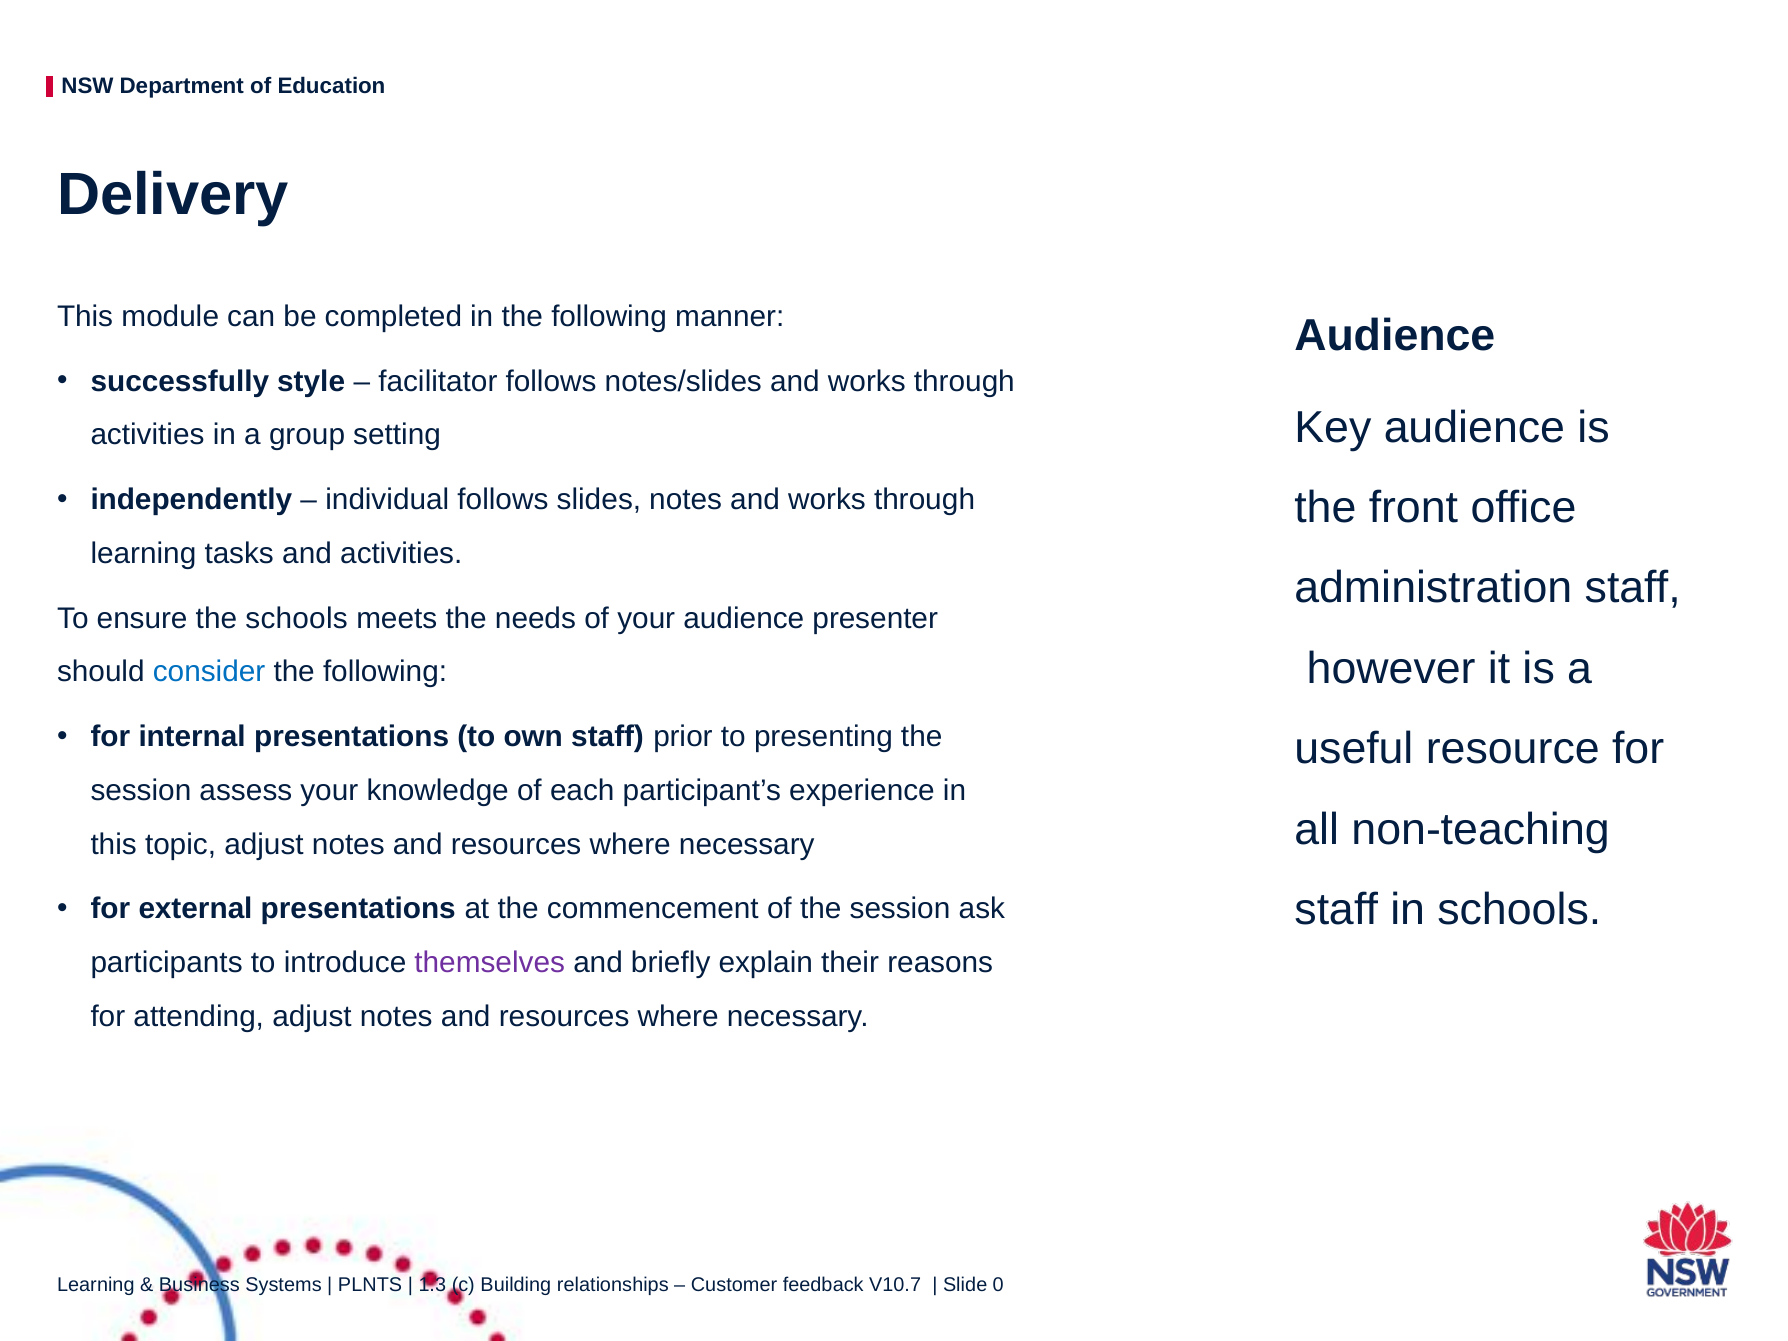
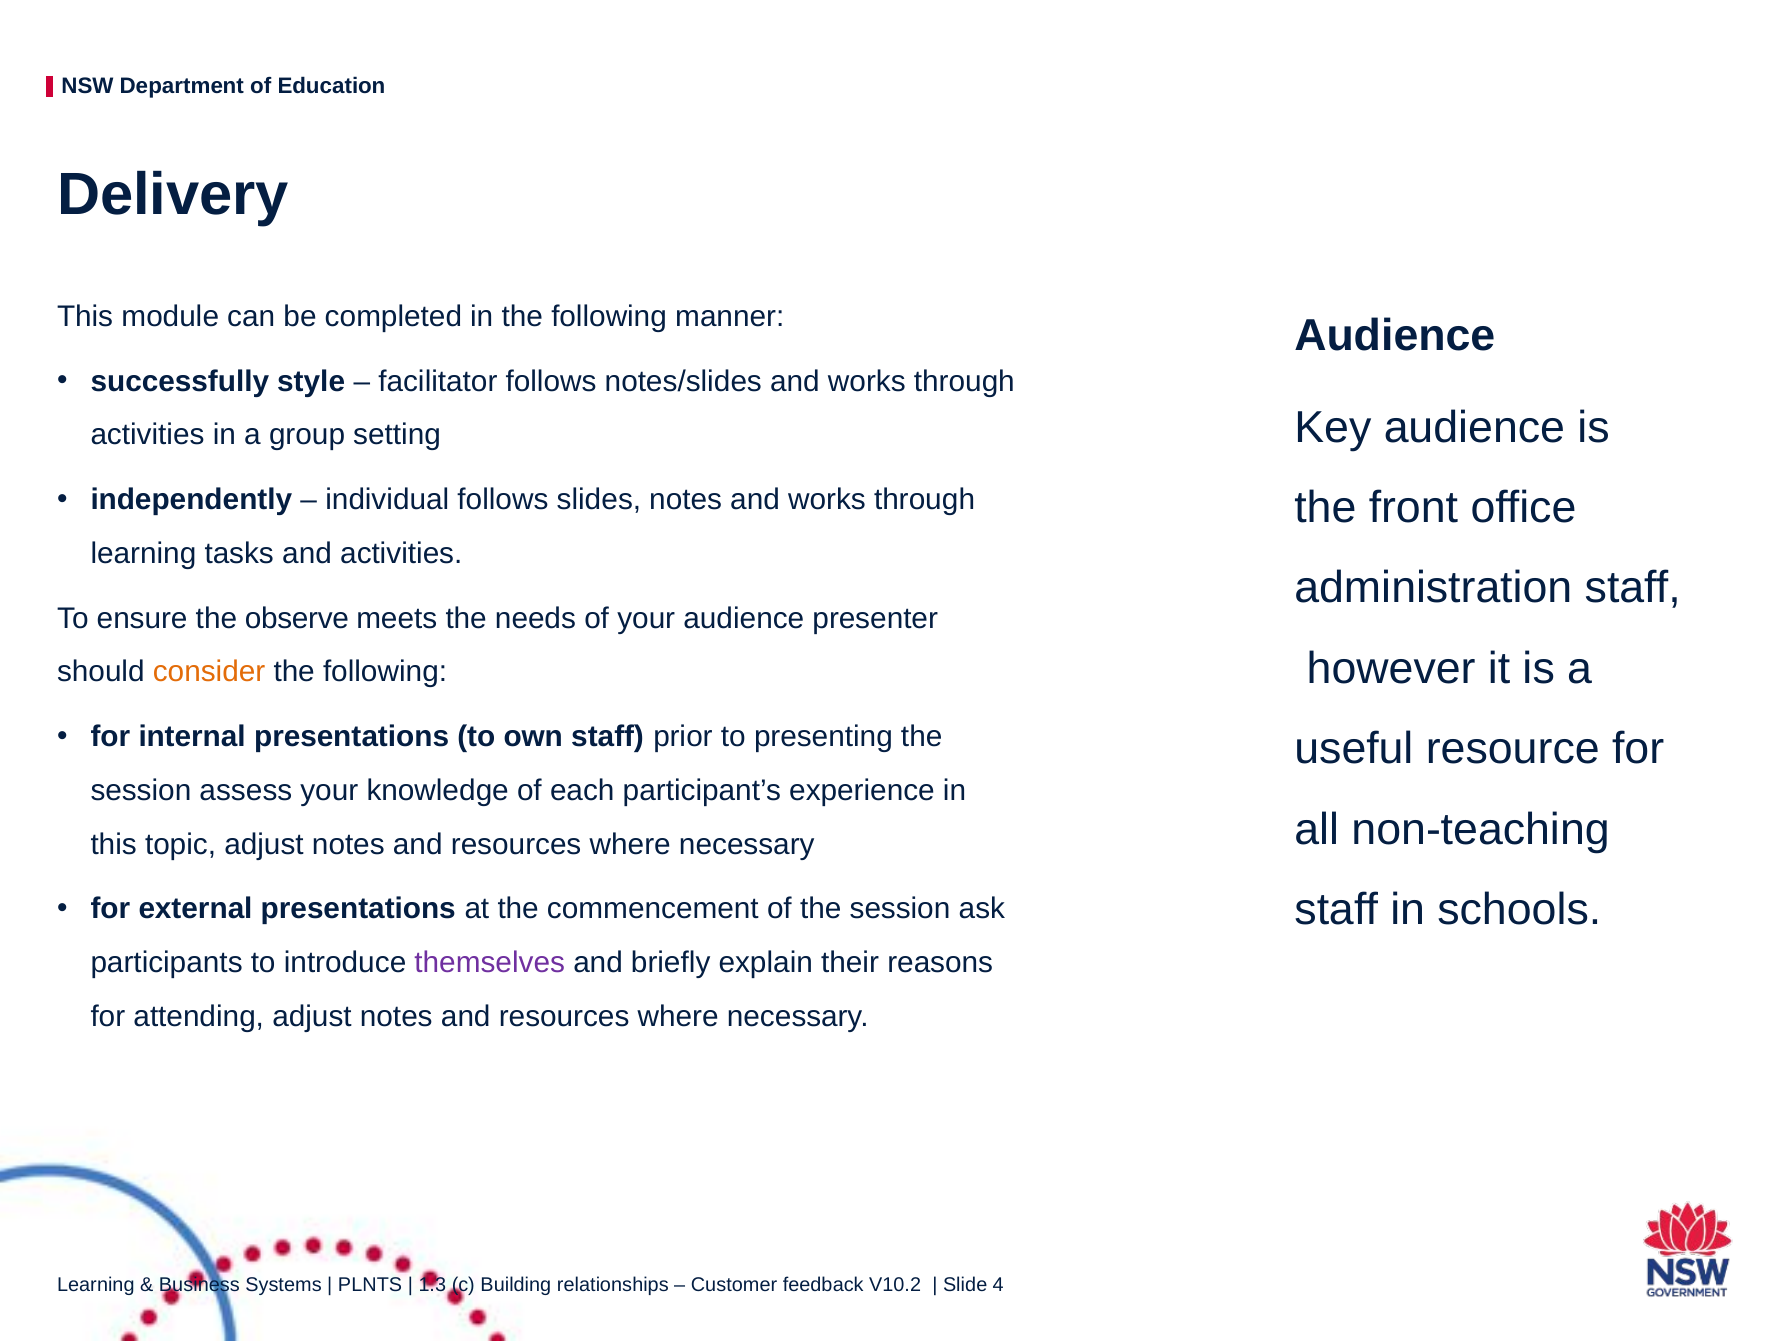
the schools: schools -> observe
consider colour: blue -> orange
V10.7: V10.7 -> V10.2
0: 0 -> 4
